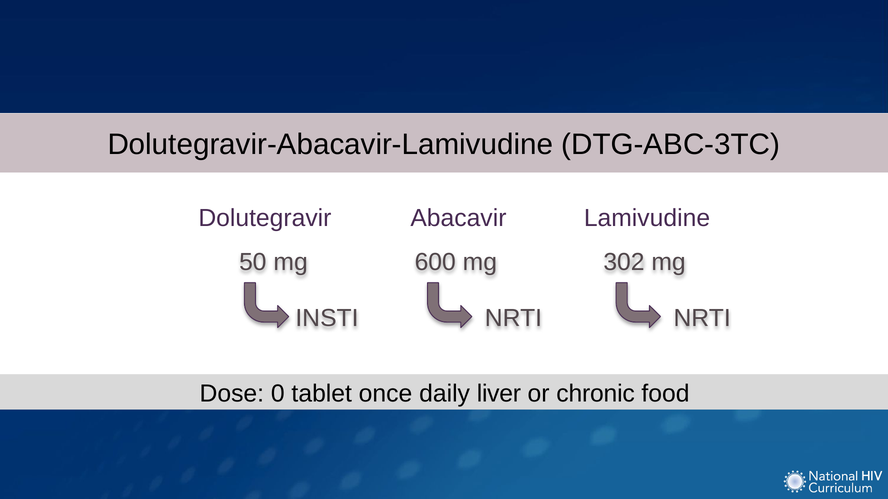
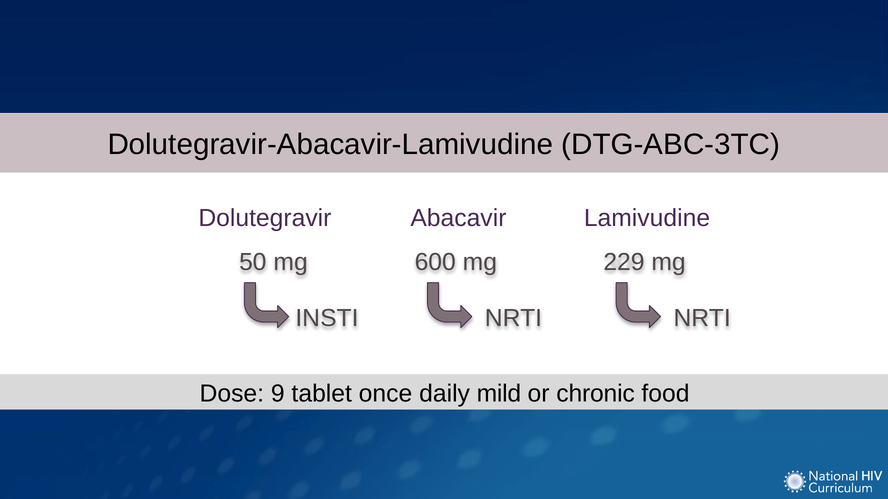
302: 302 -> 229
0: 0 -> 9
liver: liver -> mild
